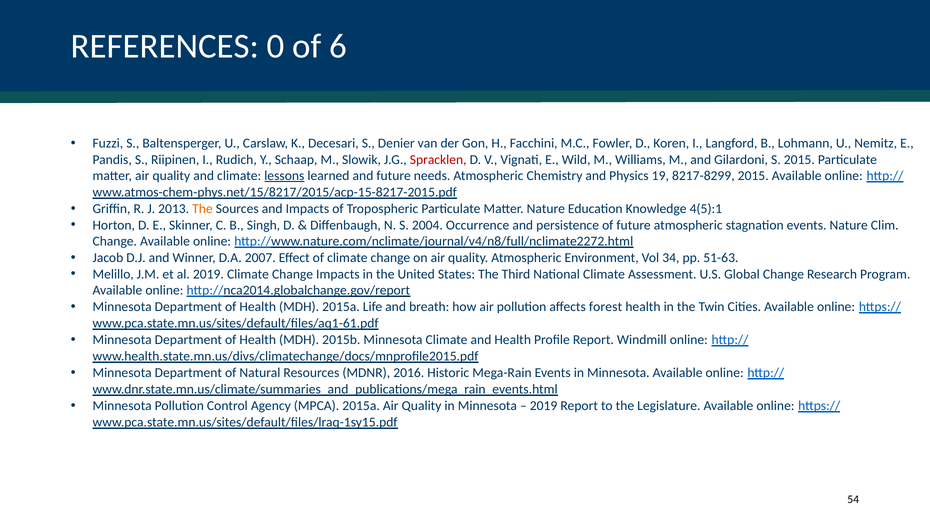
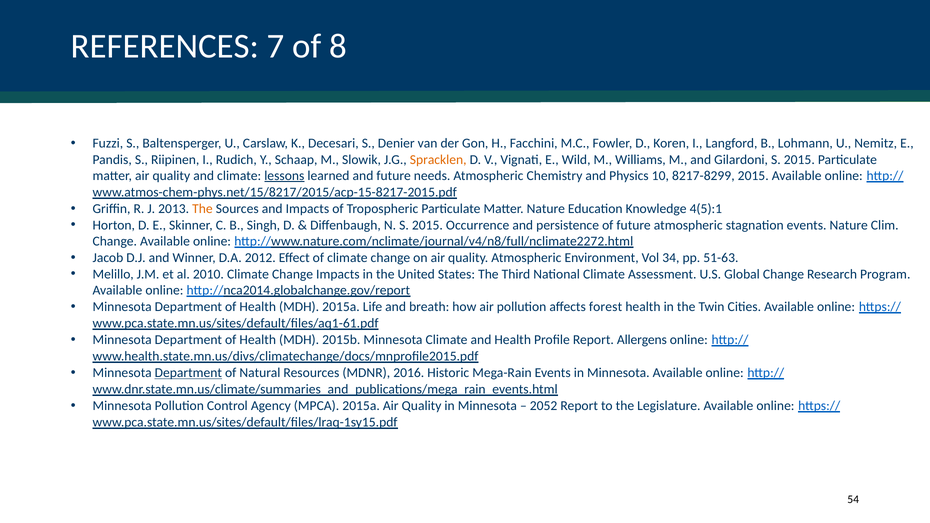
0: 0 -> 7
6: 6 -> 8
Spracklen colour: red -> orange
19: 19 -> 10
N S 2004: 2004 -> 2015
2007: 2007 -> 2012
al 2019: 2019 -> 2010
Windmill: Windmill -> Allergens
Department at (188, 373) underline: none -> present
2019 at (544, 406): 2019 -> 2052
